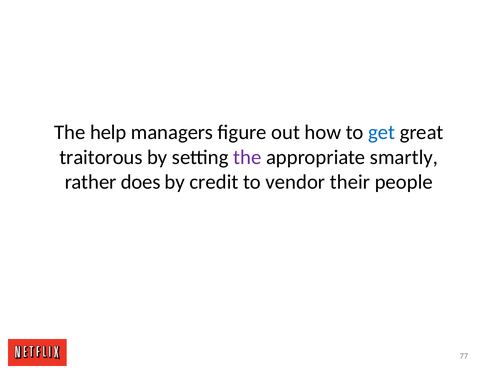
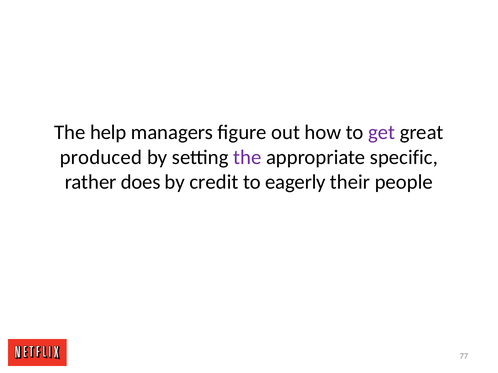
get colour: blue -> purple
traitorous: traitorous -> produced
smartly: smartly -> specific
vendor: vendor -> eagerly
